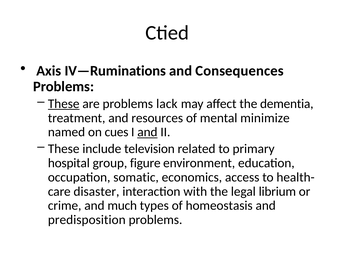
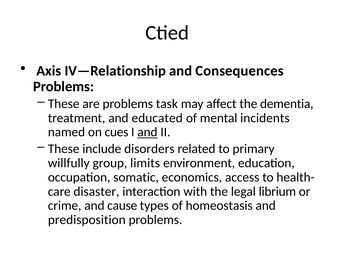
IV—Ruminations: IV—Ruminations -> IV—Relationship
These at (64, 104) underline: present -> none
lack: lack -> task
resources: resources -> educated
minimize: minimize -> incidents
television: television -> disorders
hospital: hospital -> willfully
figure: figure -> limits
much: much -> cause
